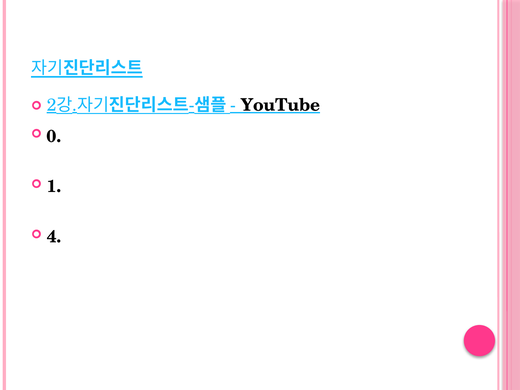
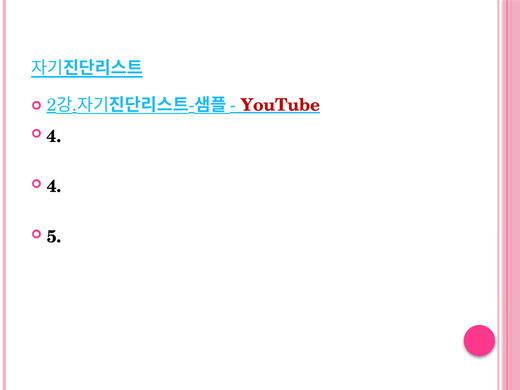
YouTube colour: black -> red
0 at (54, 136): 0 -> 4
1 at (54, 187): 1 -> 4
4: 4 -> 5
